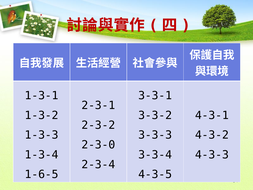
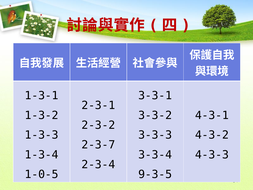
2-3-0: 2-3-0 -> 2-3-7
1-6-5: 1-6-5 -> 1-0-5
4-3-5: 4-3-5 -> 9-3-5
